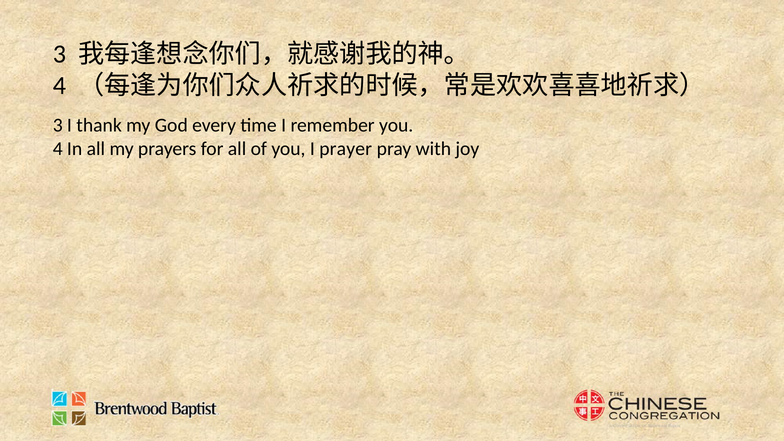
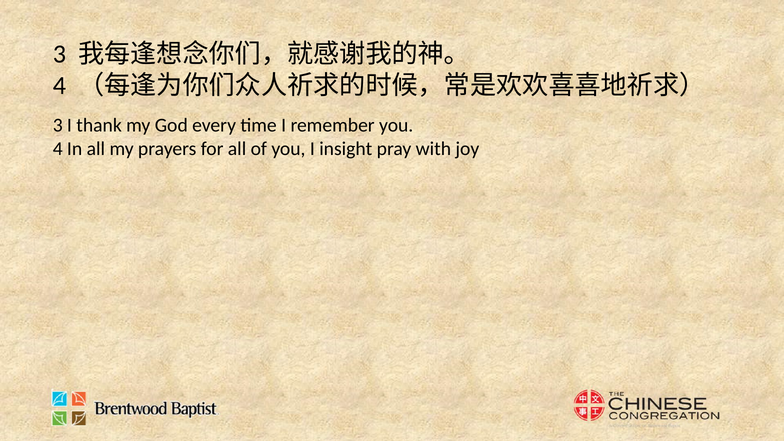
prayer: prayer -> insight
